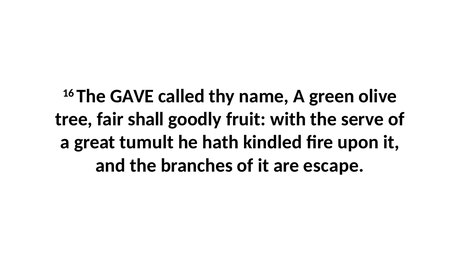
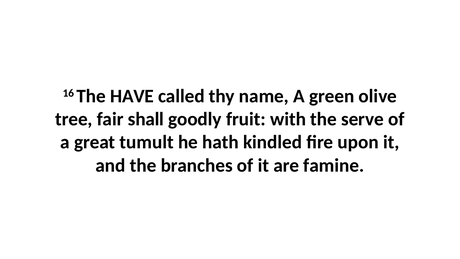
GAVE: GAVE -> HAVE
escape: escape -> famine
